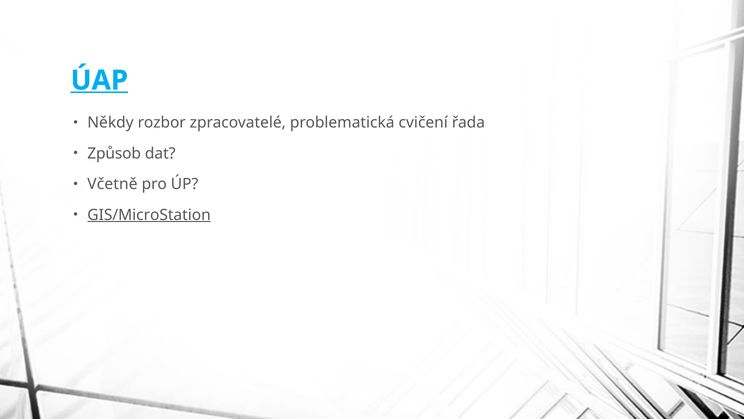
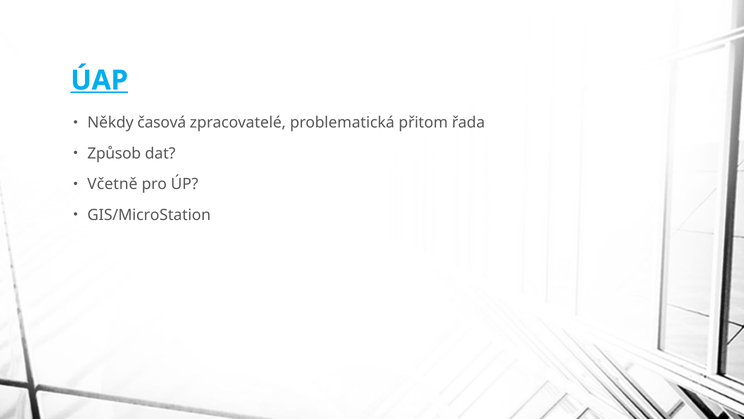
rozbor: rozbor -> časová
cvičení: cvičení -> přitom
GIS/MicroStation underline: present -> none
